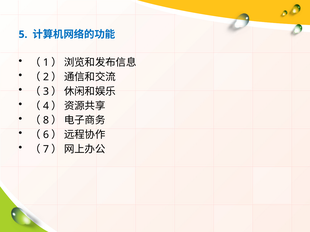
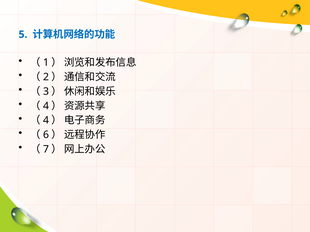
8 at (46, 121): 8 -> 4
